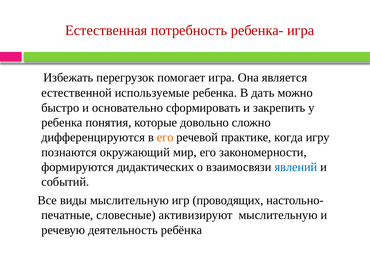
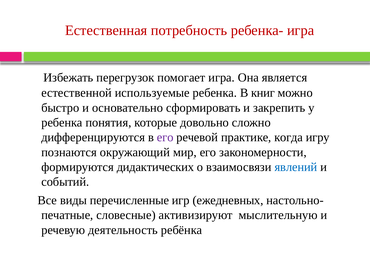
дать: дать -> книг
его at (165, 137) colour: orange -> purple
виды мыслительную: мыслительную -> перечисленные
проводящих: проводящих -> ежедневных
